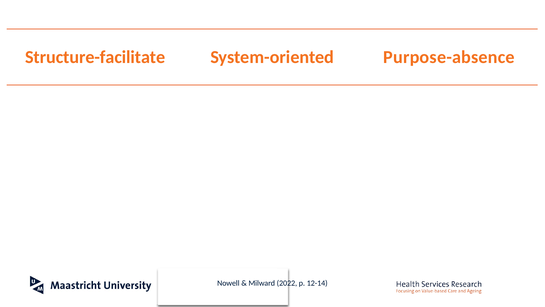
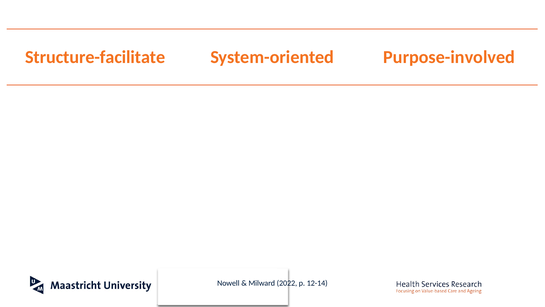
Purpose-absence: Purpose-absence -> Purpose-involved
